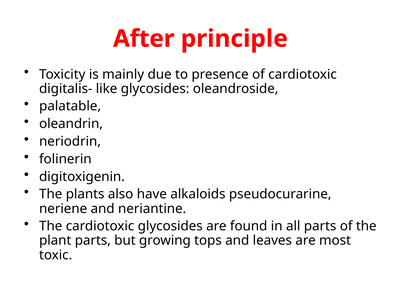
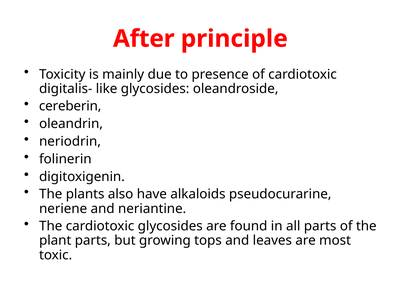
palatable: palatable -> cereberin
